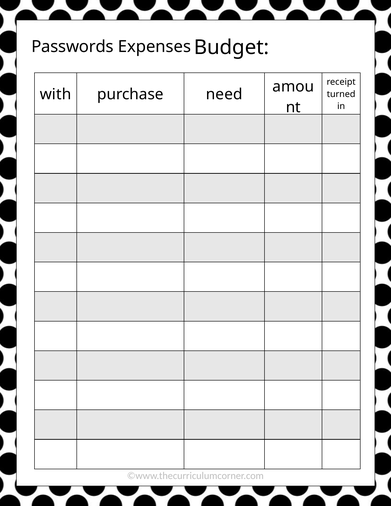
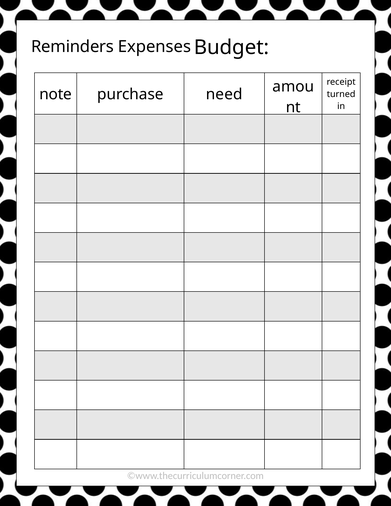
Passwords: Passwords -> Reminders
with: with -> note
